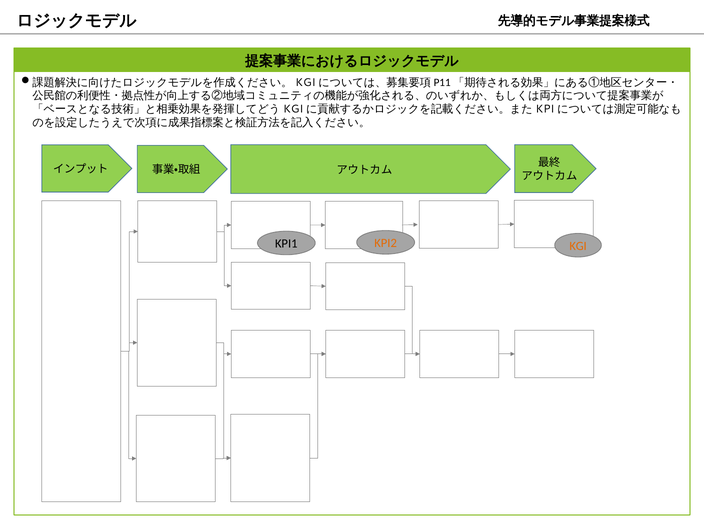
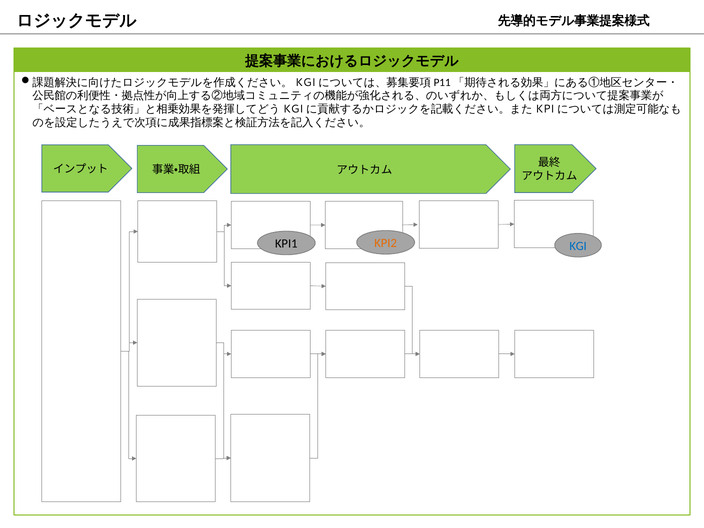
KGI colour: orange -> blue
